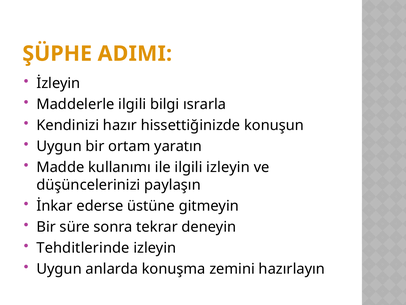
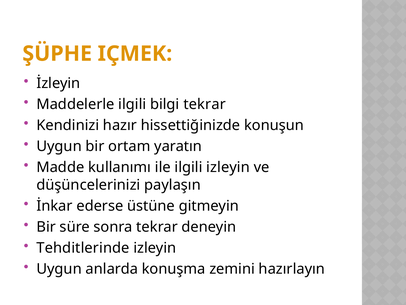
ADIMI: ADIMI -> IÇMEK
bilgi ısrarla: ısrarla -> tekrar
